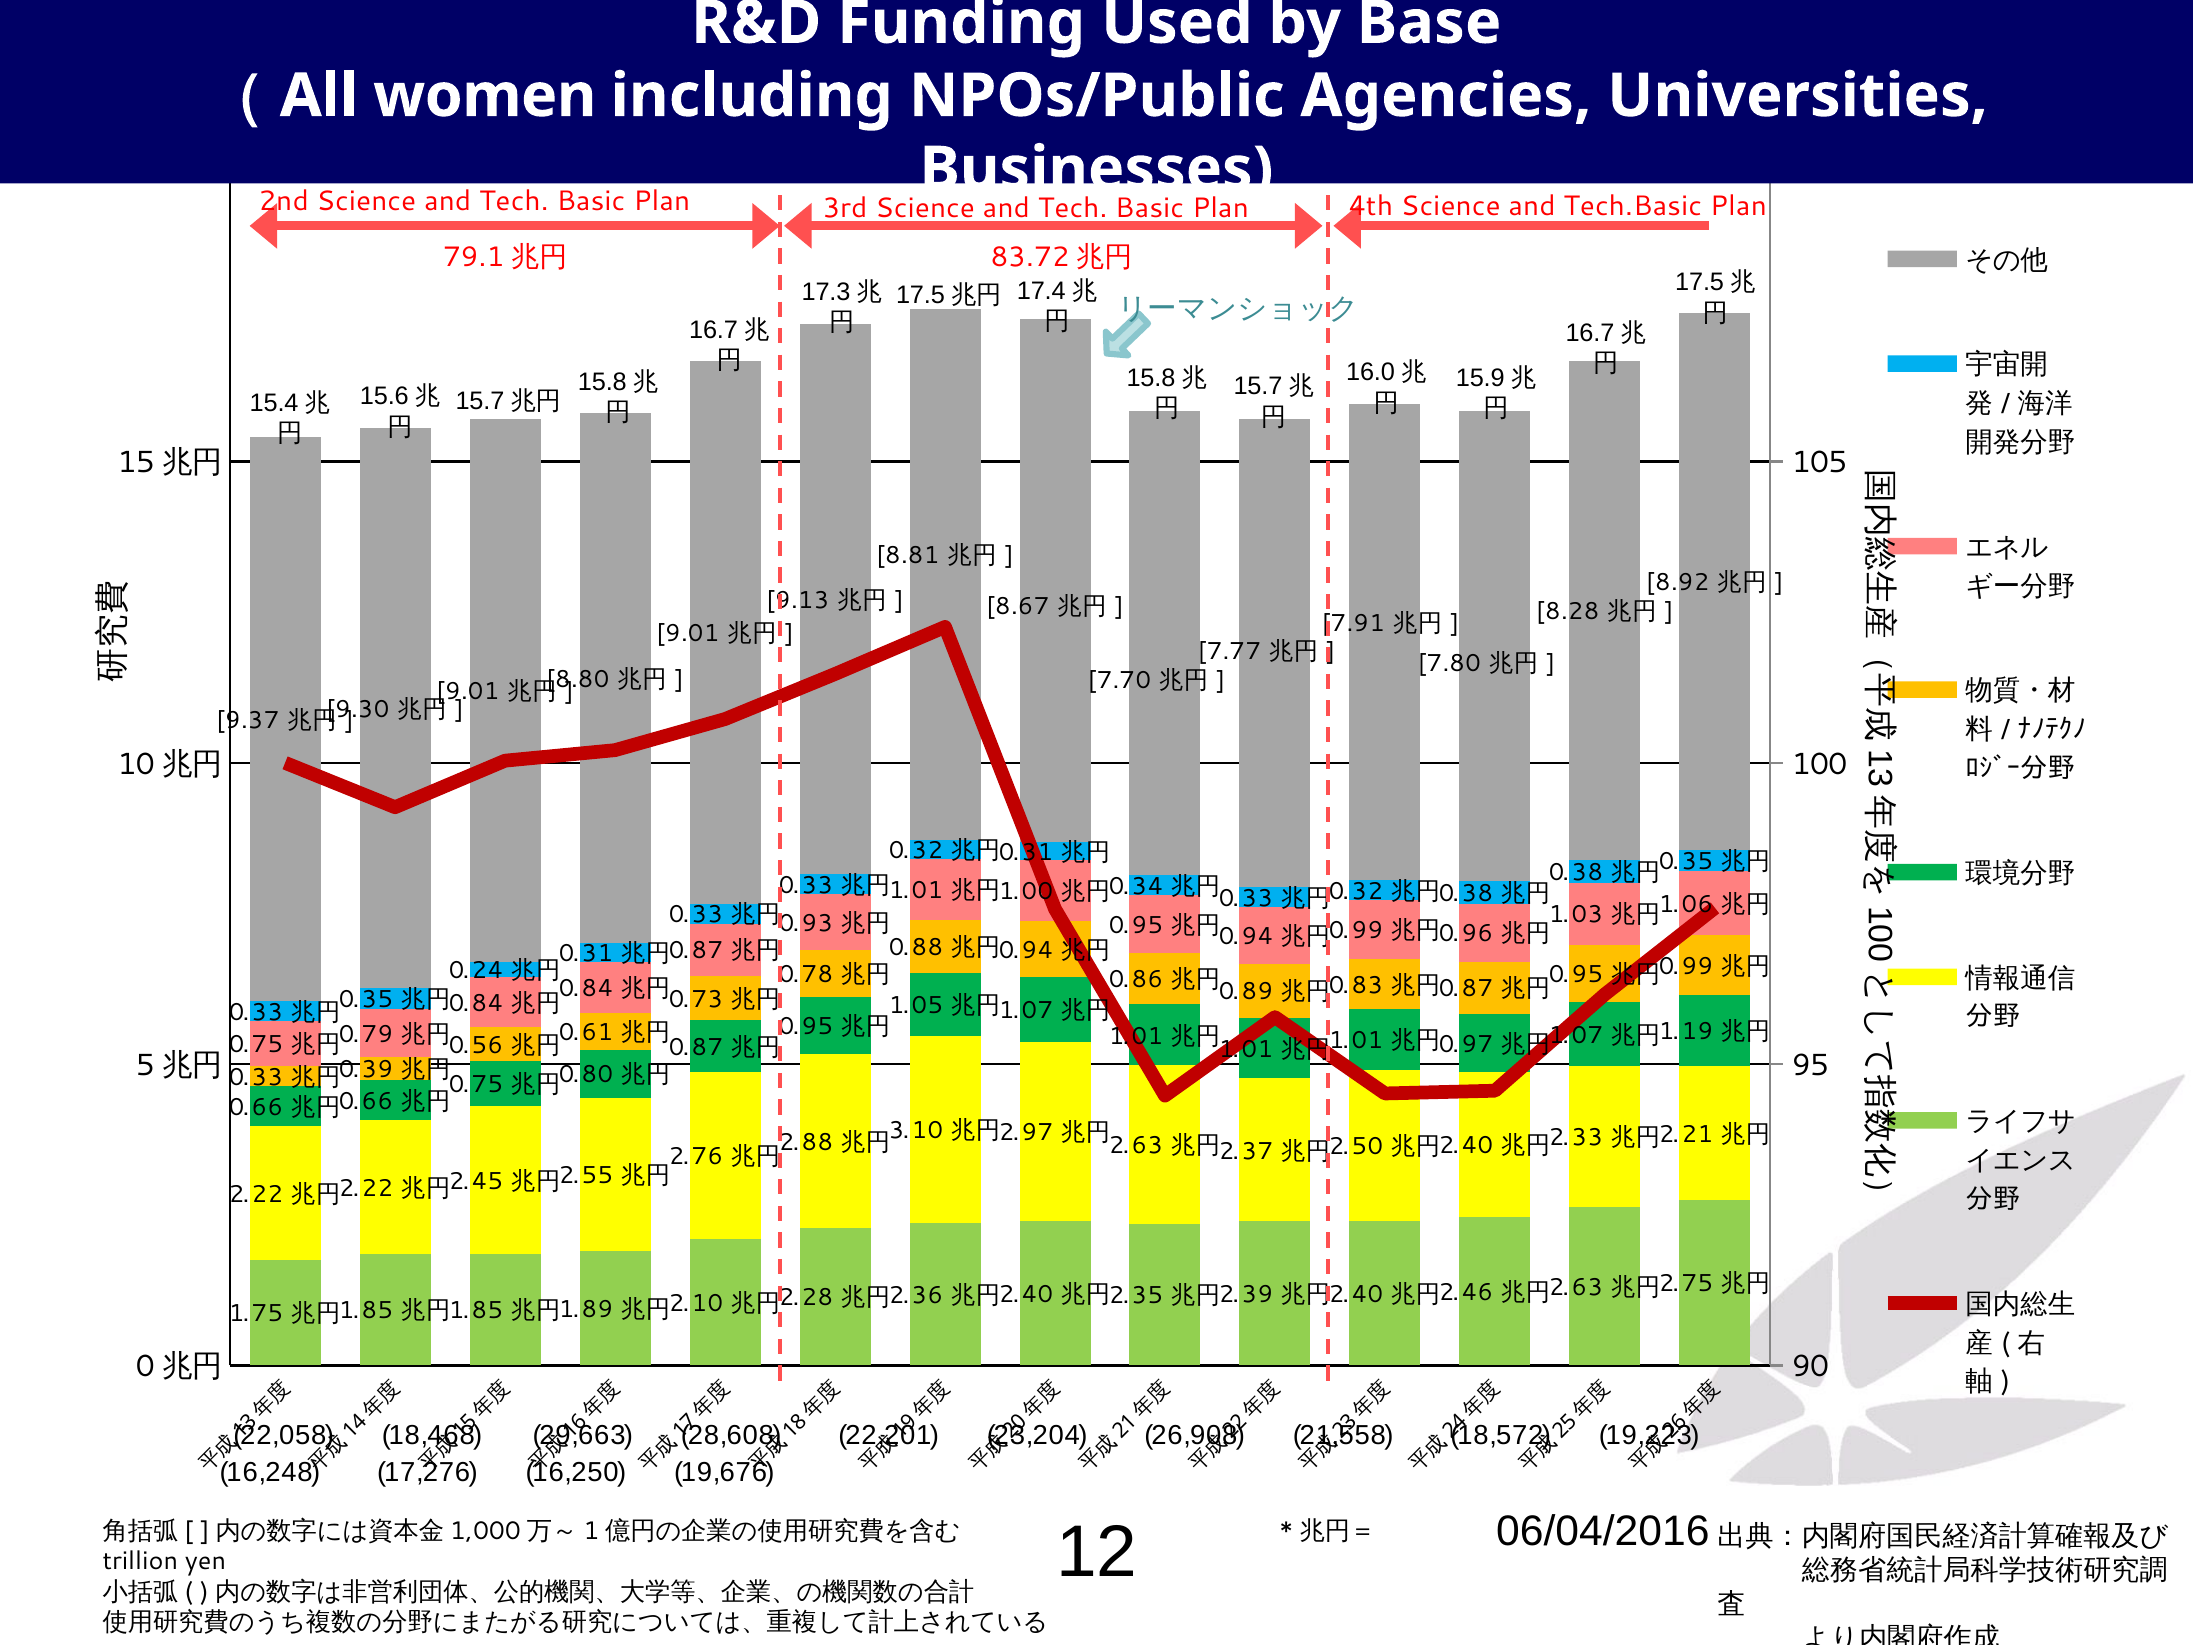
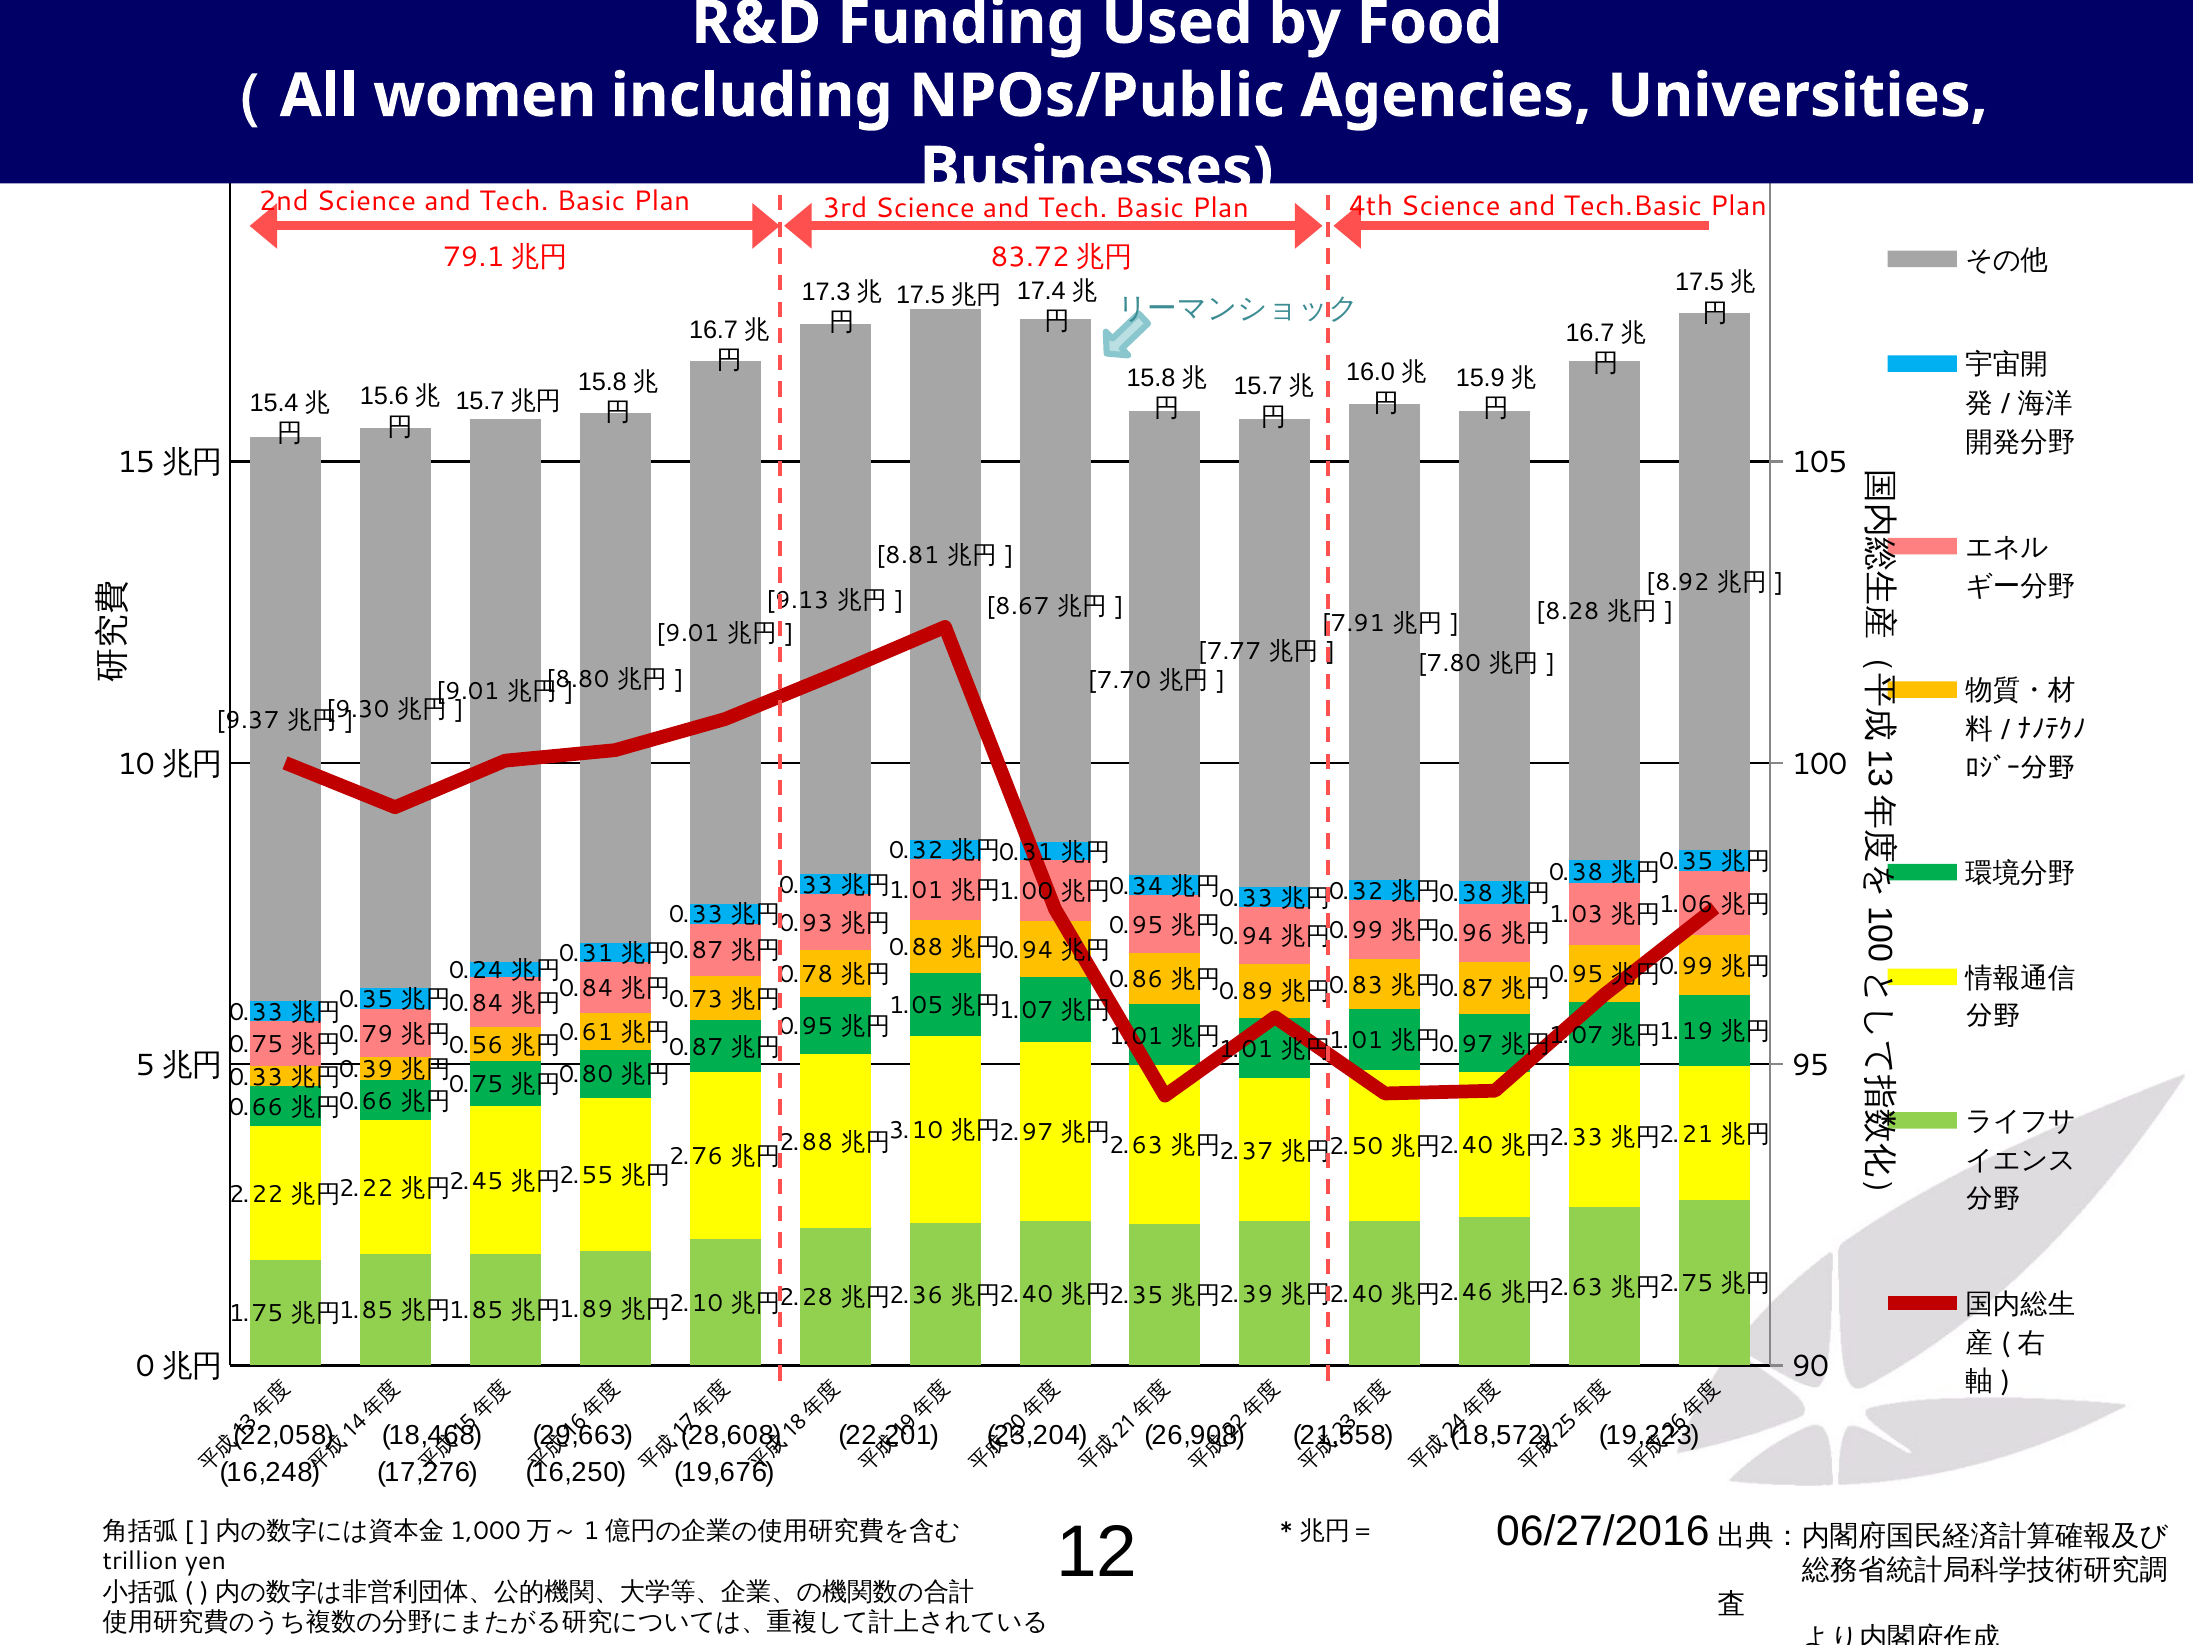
Base: Base -> Food
06/04/2016: 06/04/2016 -> 06/27/2016
